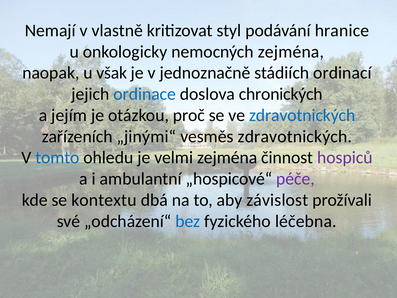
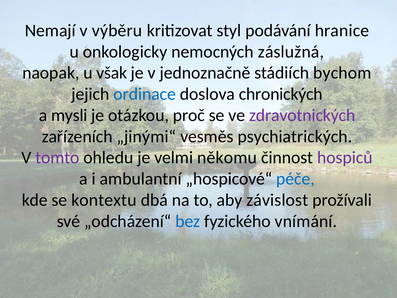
vlastně: vlastně -> výběru
nemocných zejména: zejména -> záslužná
ordinací: ordinací -> bychom
jejím: jejím -> mysli
zdravotnických at (302, 115) colour: blue -> purple
vesměs zdravotnických: zdravotnických -> psychiatrických
tomto colour: blue -> purple
velmi zejména: zejména -> někomu
péče colour: purple -> blue
léčebna: léčebna -> vnímání
